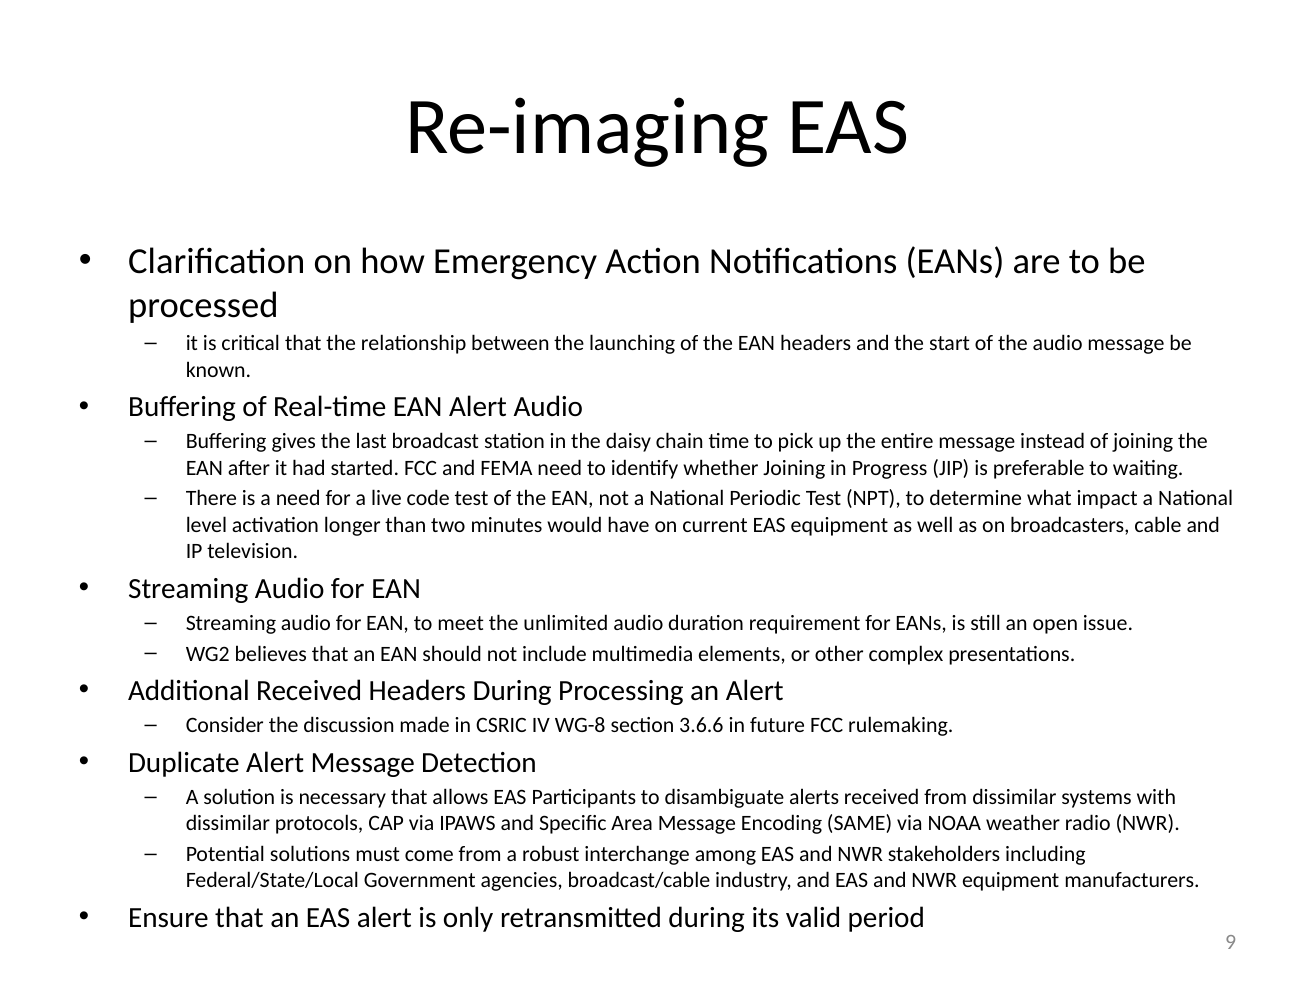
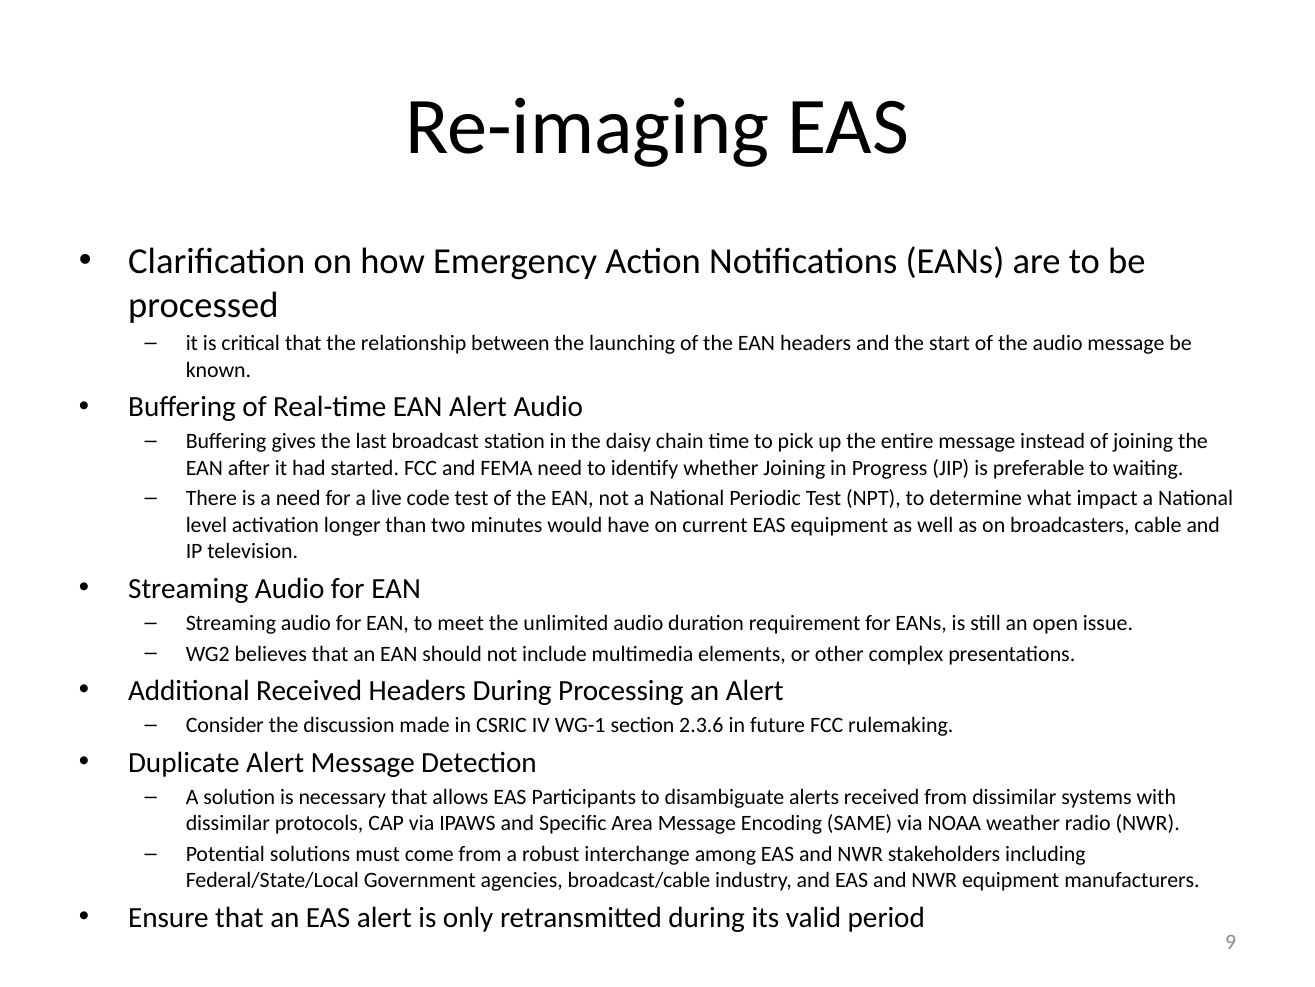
WG-8: WG-8 -> WG-1
3.6.6: 3.6.6 -> 2.3.6
